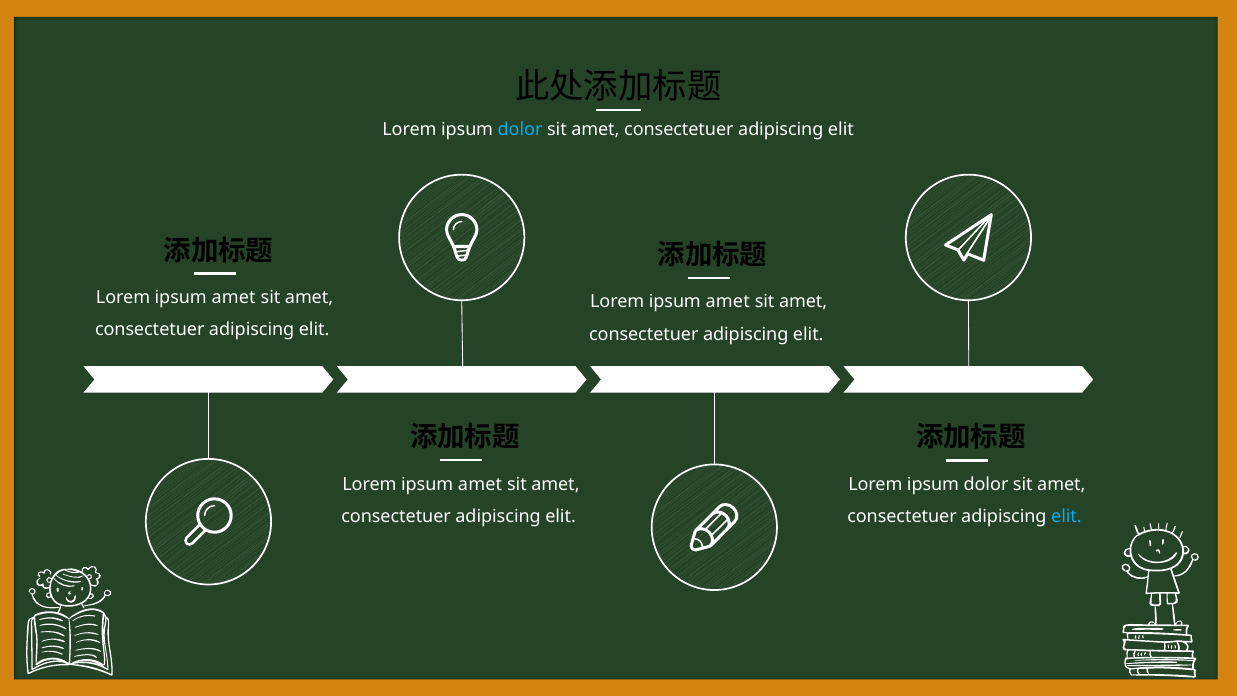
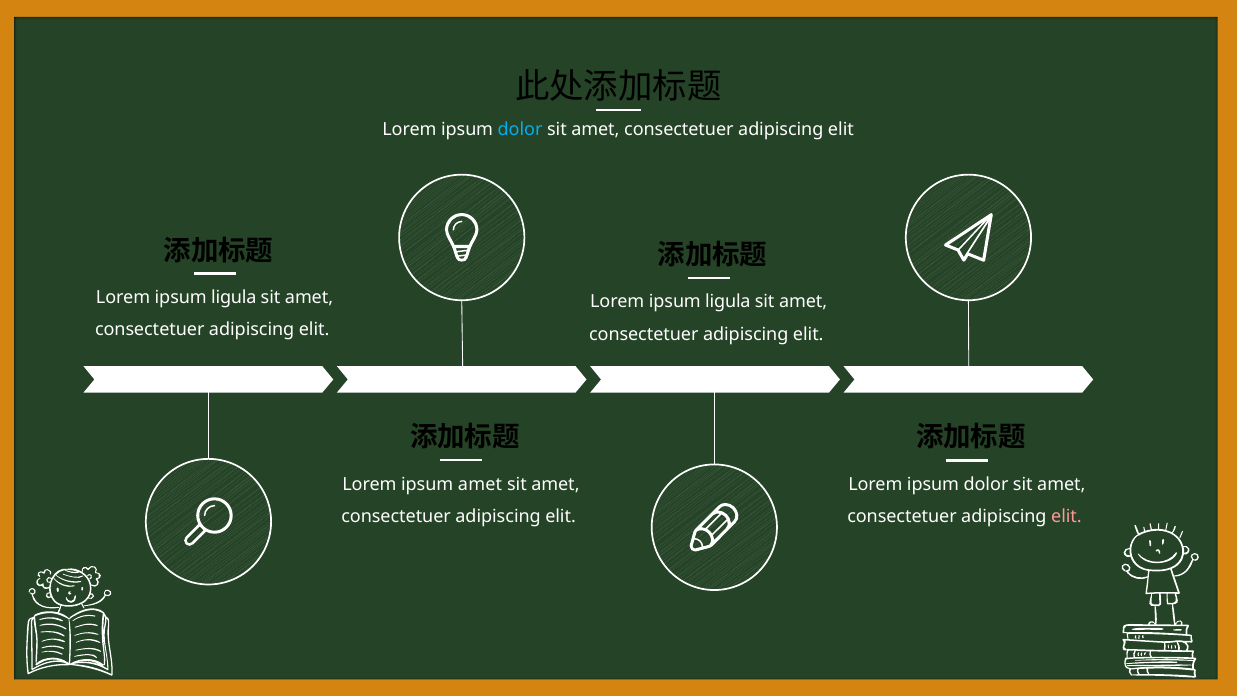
amet at (234, 297): amet -> ligula
amet at (728, 302): amet -> ligula
elit at (1066, 517) colour: light blue -> pink
